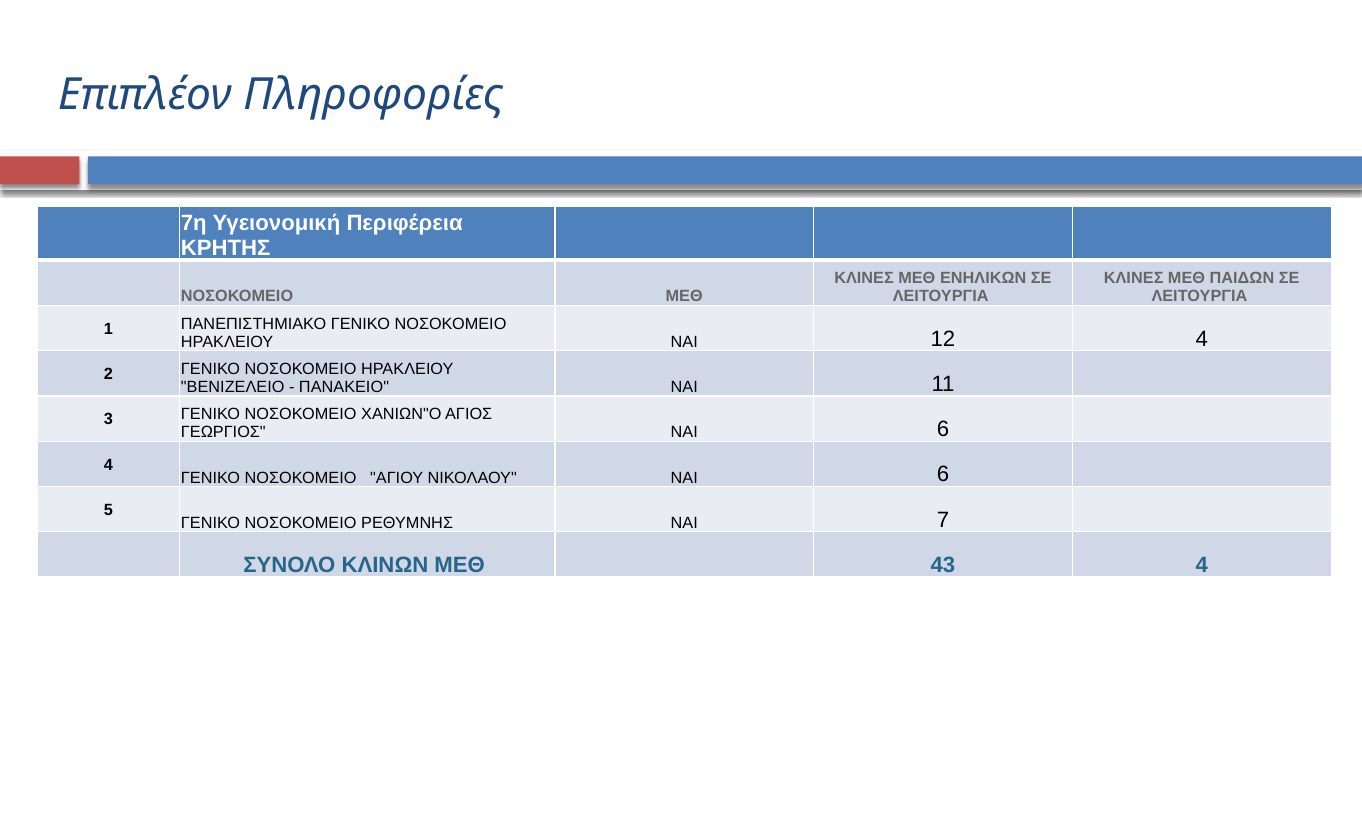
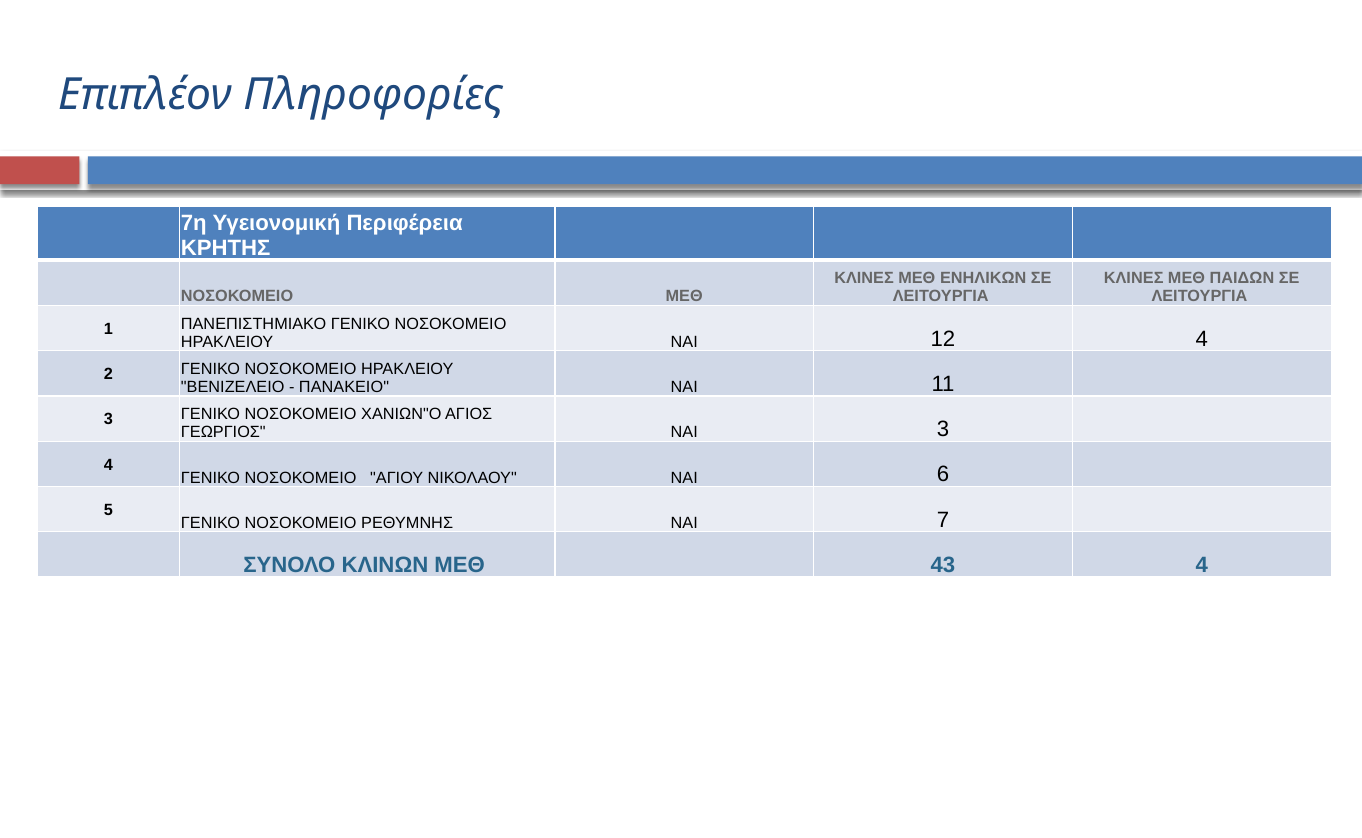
ΓΕΩΡΓΙΟΣ ΝΑΙ 6: 6 -> 3
